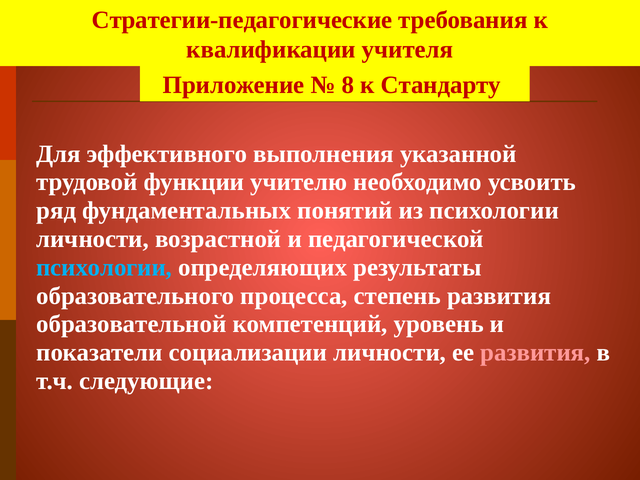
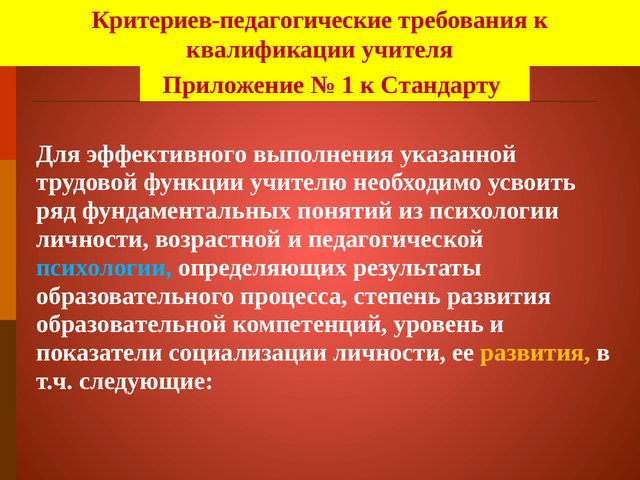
Стратегии-педагогические: Стратегии-педагогические -> Критериев-педагогические
8: 8 -> 1
развития at (536, 353) colour: pink -> yellow
